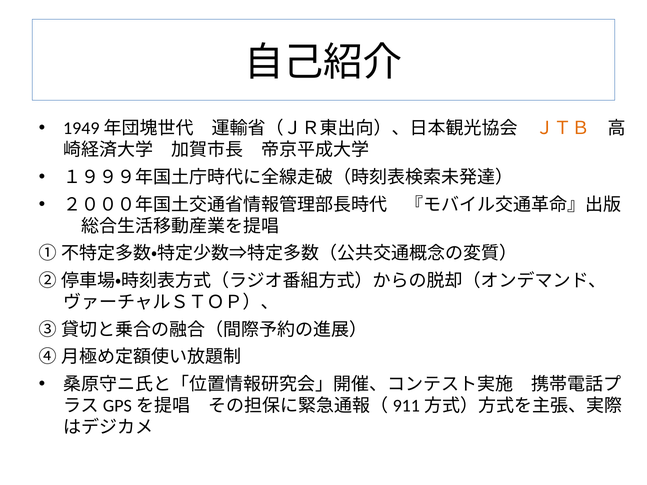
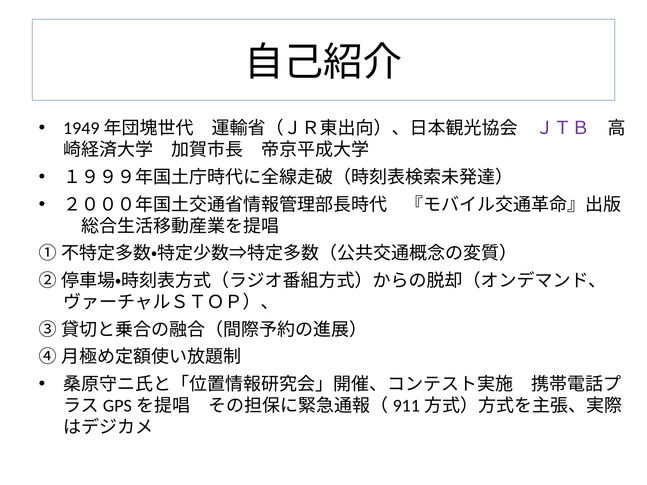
ＪＴＢ colour: orange -> purple
